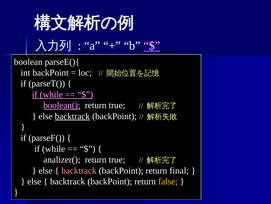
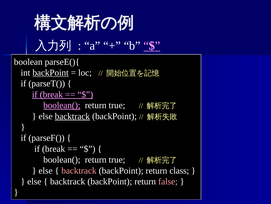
backPoint at (51, 72) underline: none -> present
while at (51, 94): while -> break
while at (54, 148): while -> break
analizer( at (62, 159): analizer( -> boolean(
final: final -> class
false colour: yellow -> pink
